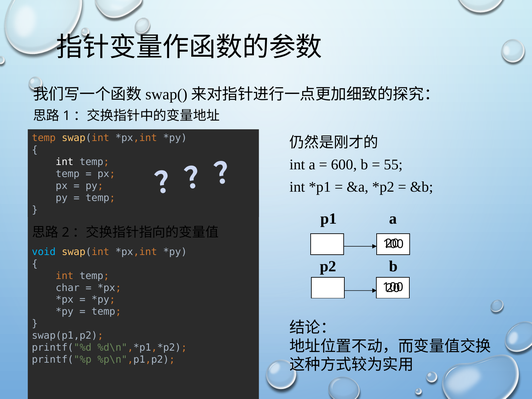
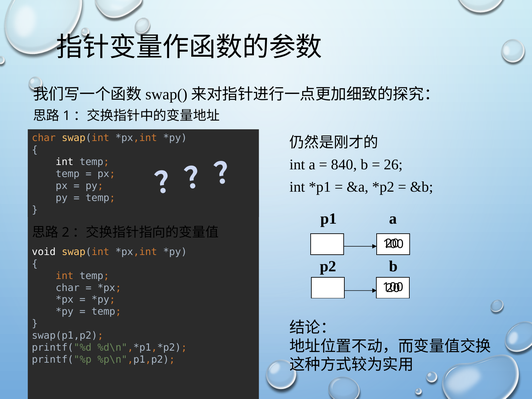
temp at (44, 138): temp -> char
600: 600 -> 840
55: 55 -> 26
void colour: light blue -> white
